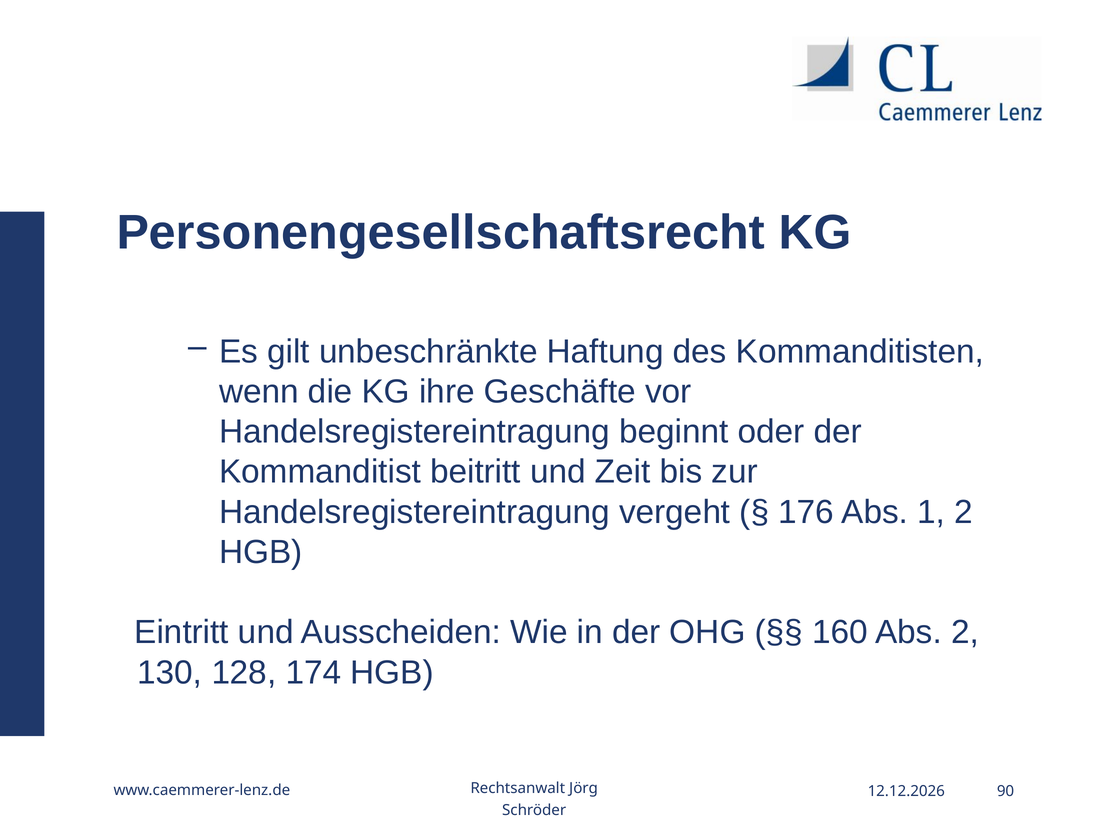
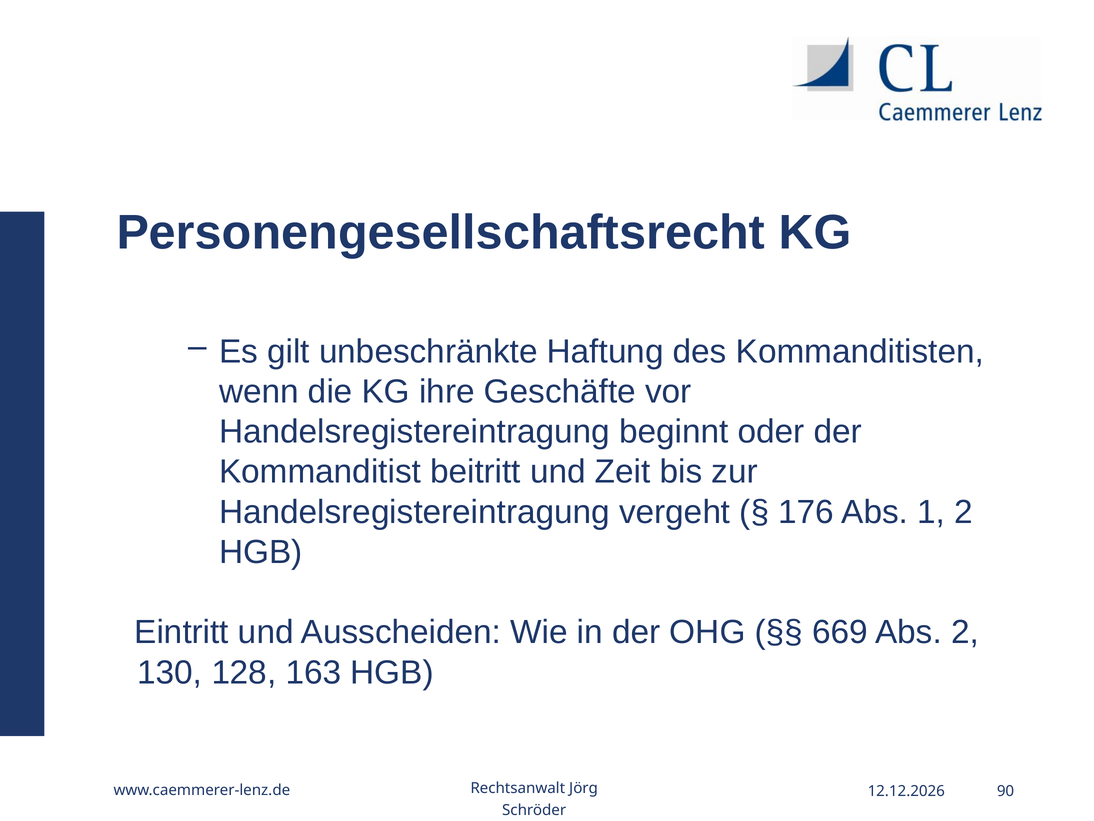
160: 160 -> 669
174: 174 -> 163
